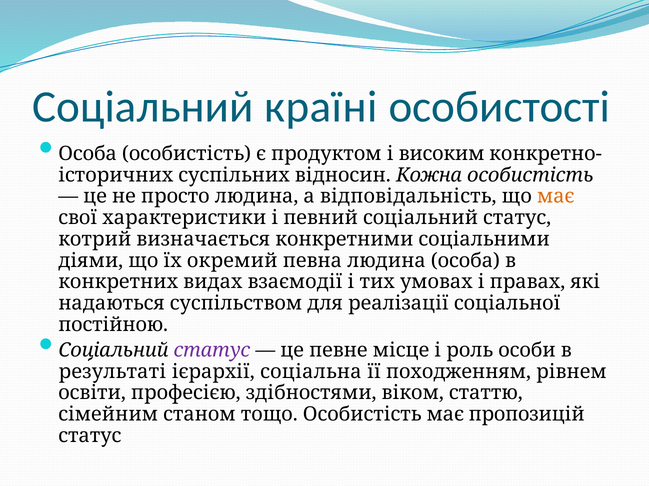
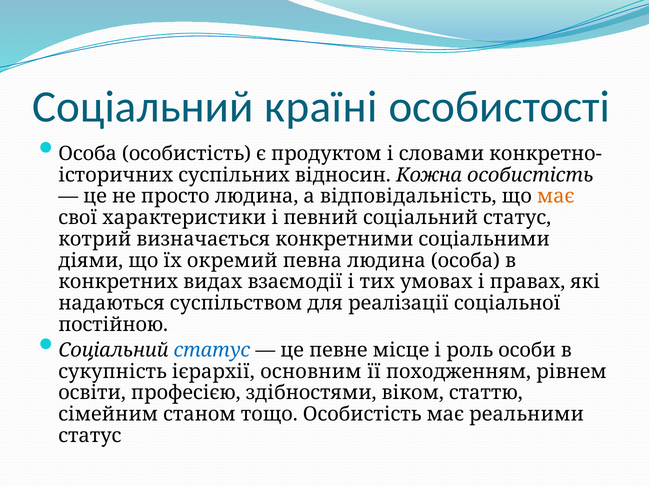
високим: високим -> словами
статус at (212, 351) colour: purple -> blue
результаті: результаті -> сукупність
соціальна: соціальна -> основним
пропозицій: пропозицій -> реальними
